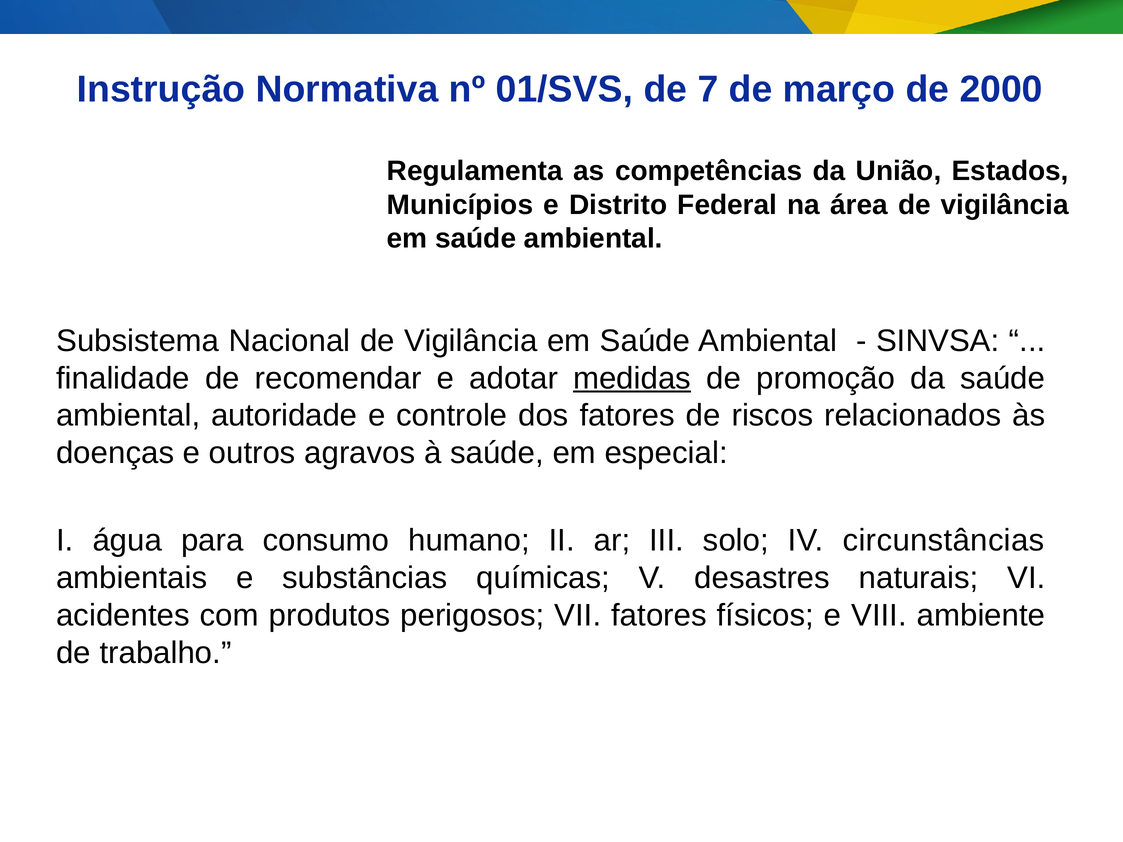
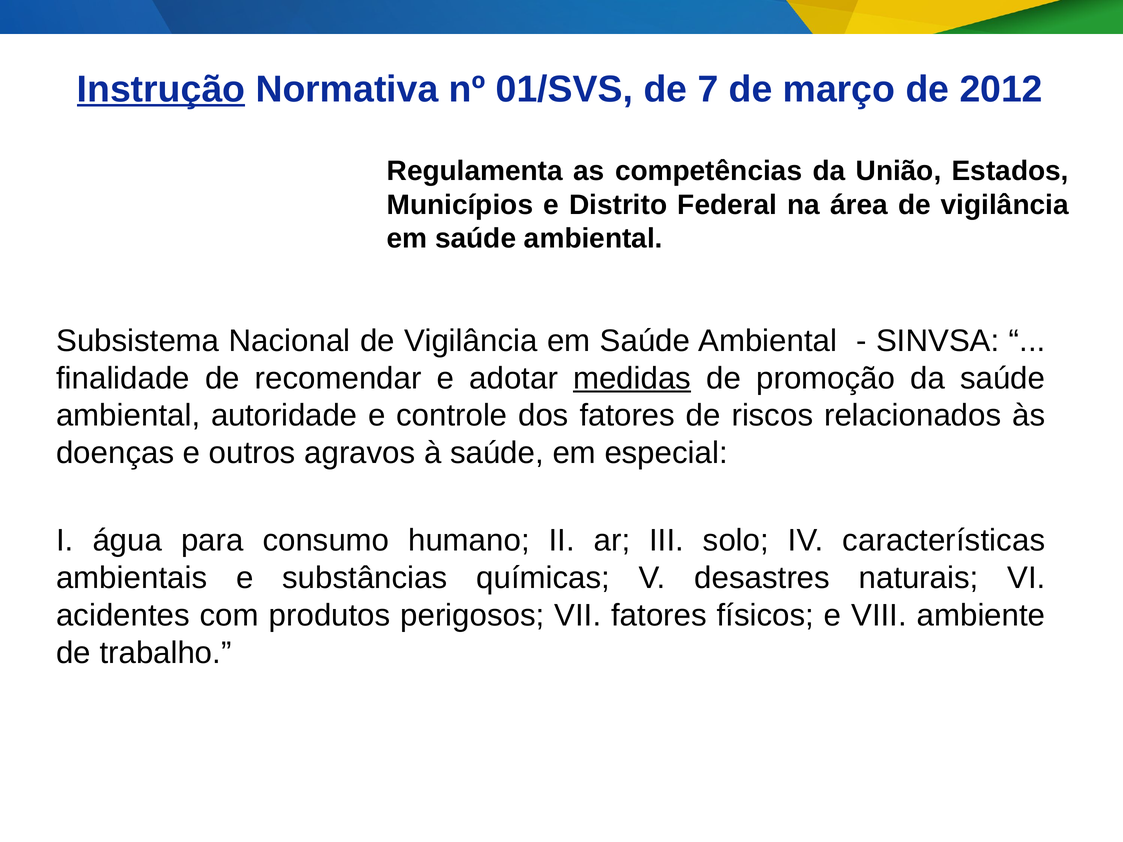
Instrução underline: none -> present
2000: 2000 -> 2012
circunstâncias: circunstâncias -> características
